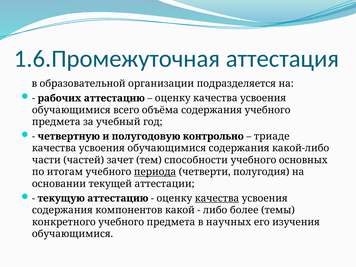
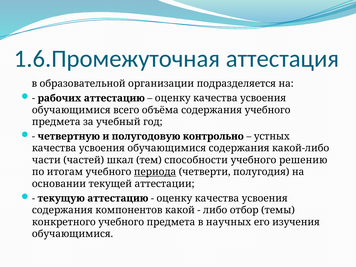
триаде: триаде -> устных
зачет: зачет -> шкал
основных: основных -> решению
качества at (217, 198) underline: present -> none
более: более -> отбор
